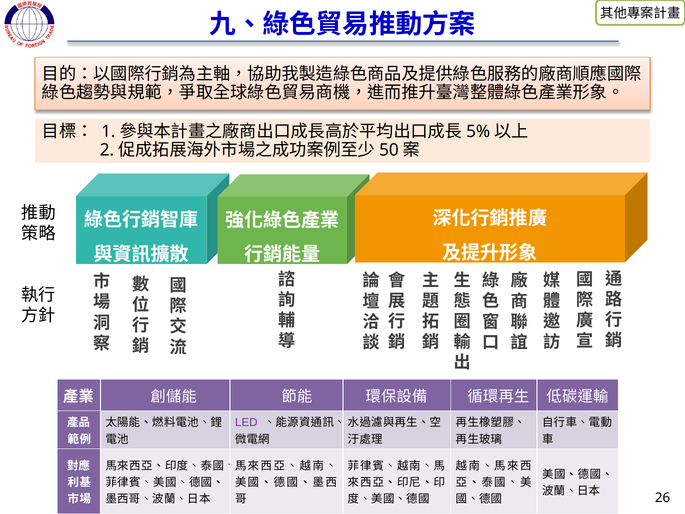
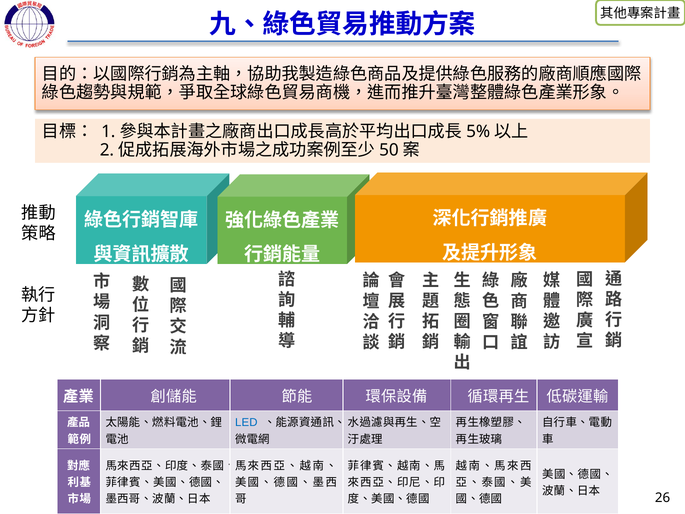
LED colour: purple -> blue
